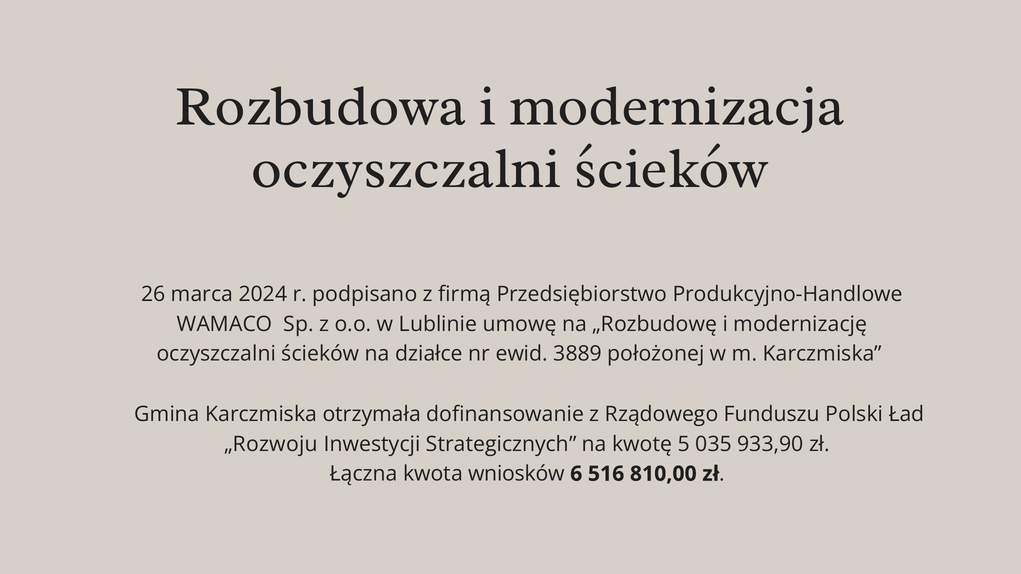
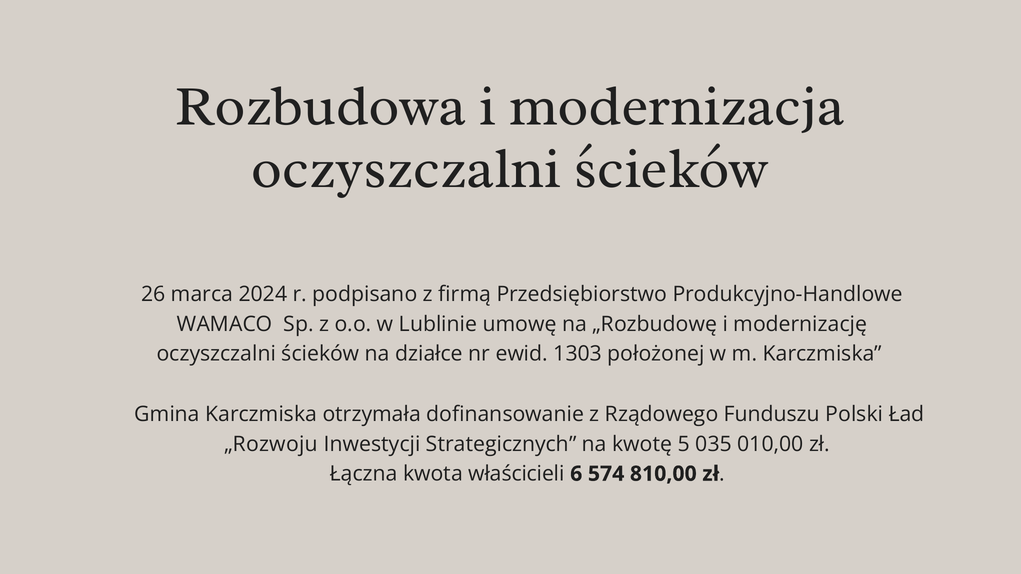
3889: 3889 -> 1303
933,90: 933,90 -> 010,00
wniosków: wniosków -> właścicieli
516: 516 -> 574
